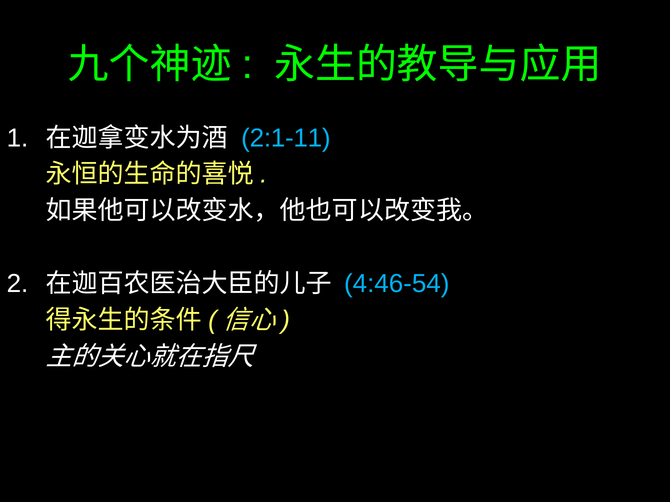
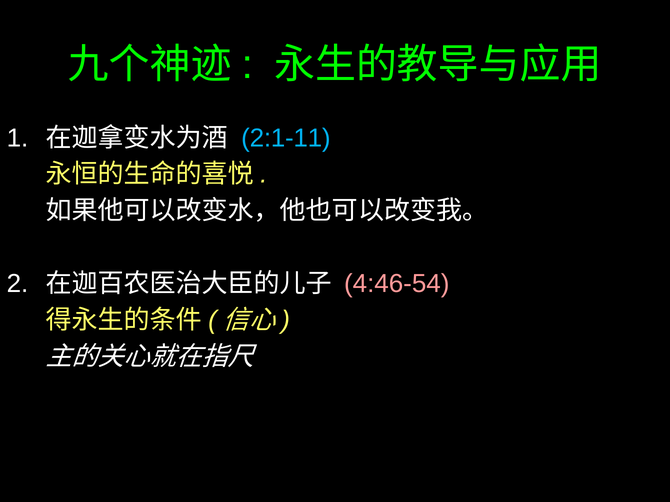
4:46-54 colour: light blue -> pink
